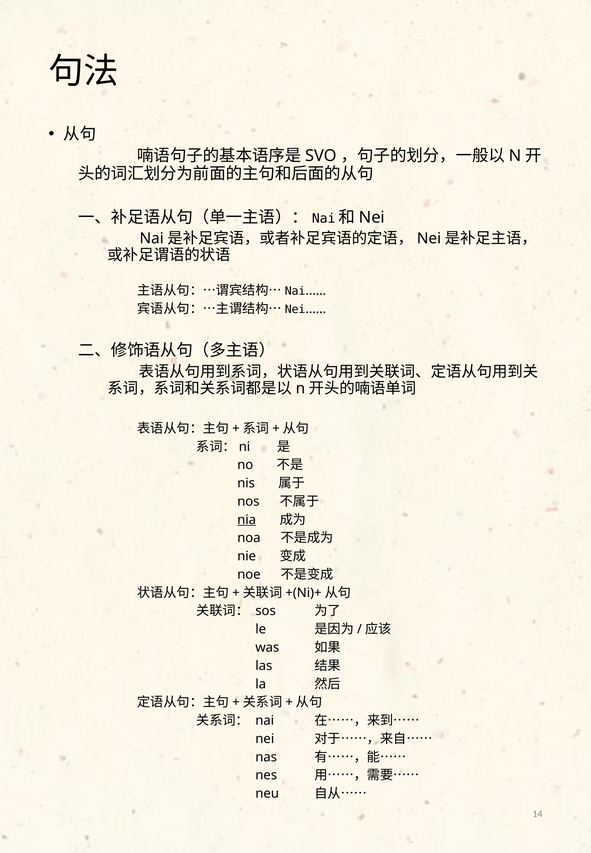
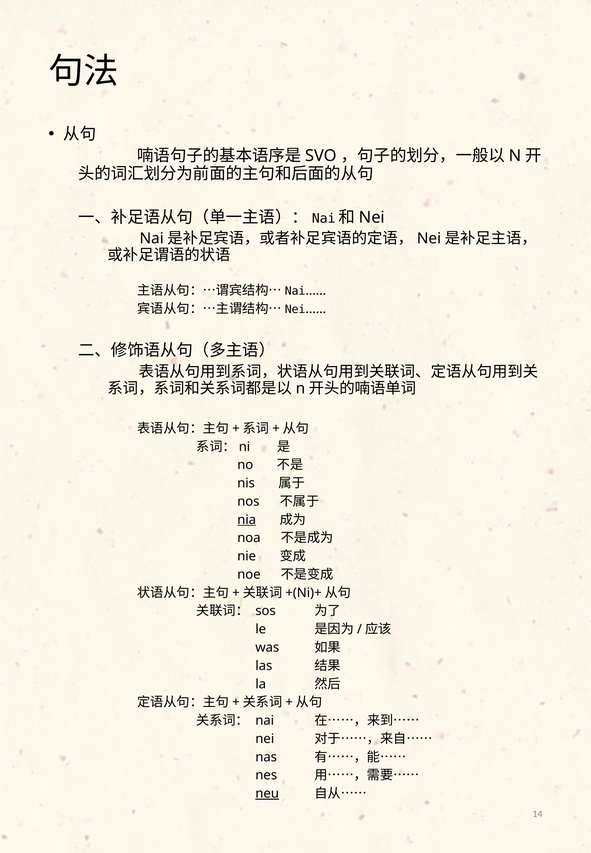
neu underline: none -> present
